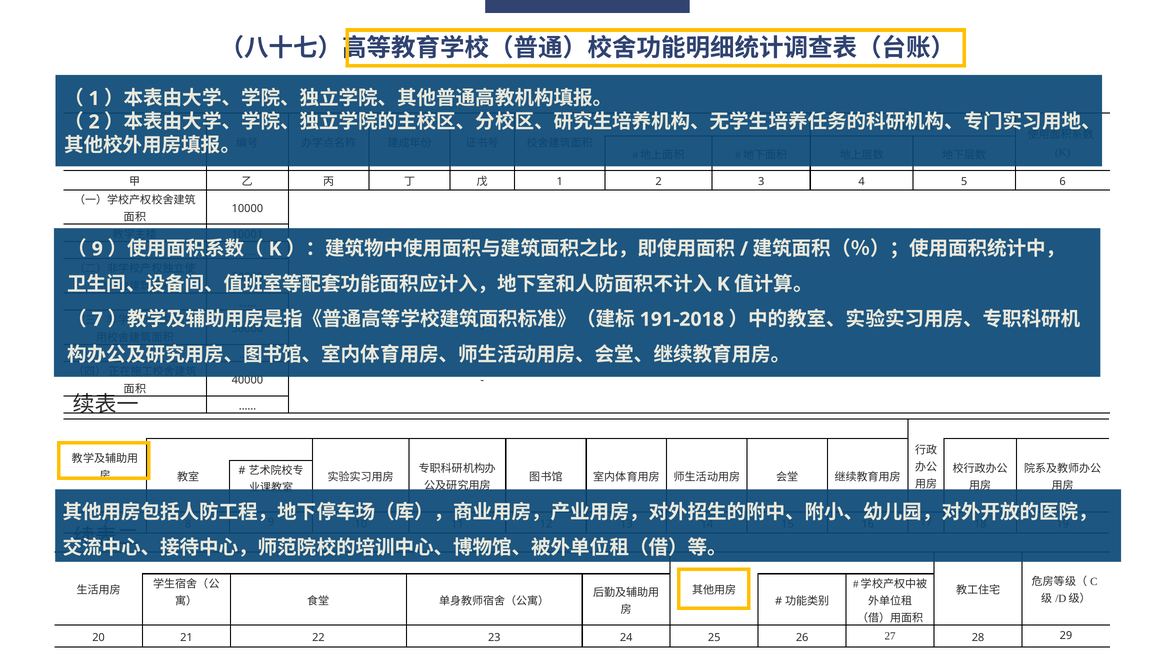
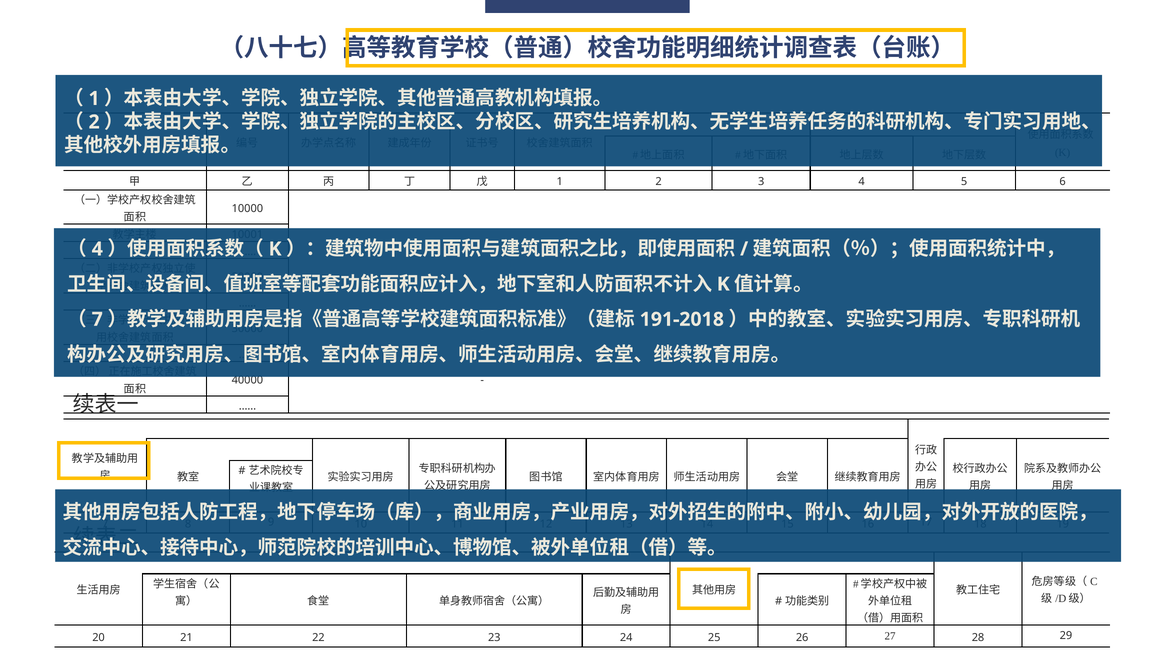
9 at (97, 249): 9 -> 4
